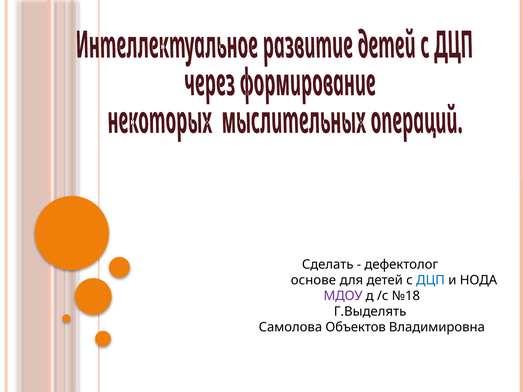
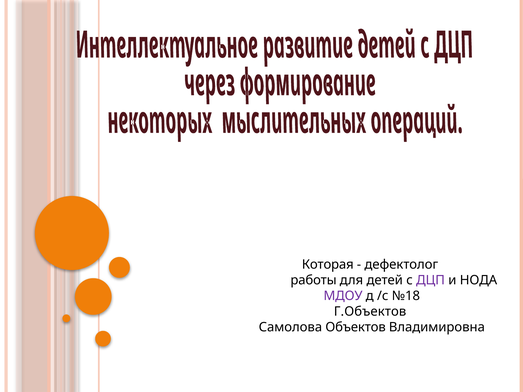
Сделать: Сделать -> Которая
основе: основе -> работы
ДЦП colour: blue -> purple
Г.Выделять: Г.Выделять -> Г.Объектов
